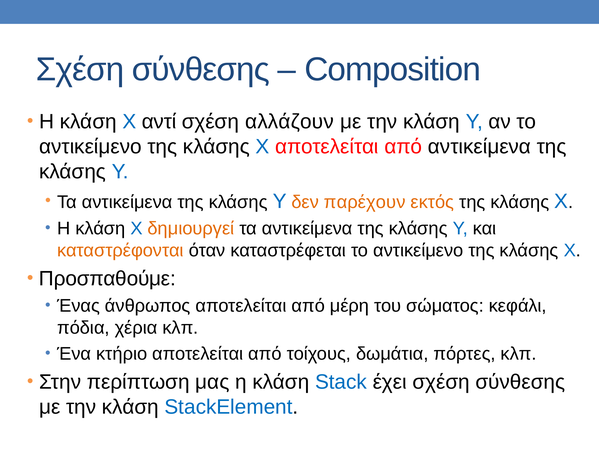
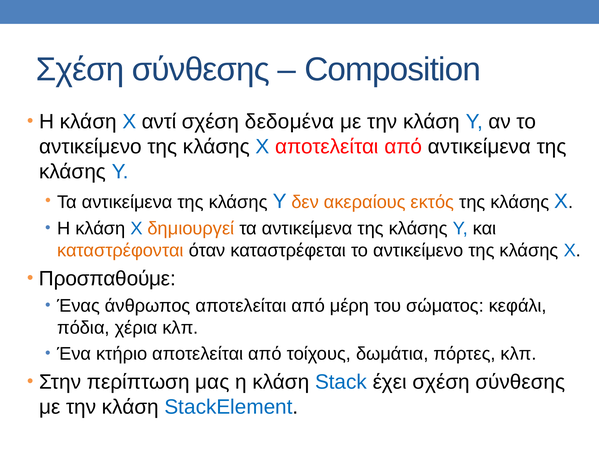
αλλάζουν: αλλάζουν -> δεδομένα
παρέχουν: παρέχουν -> ακεραίους
